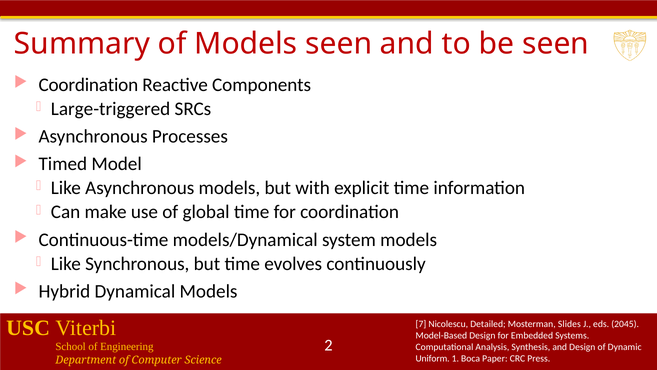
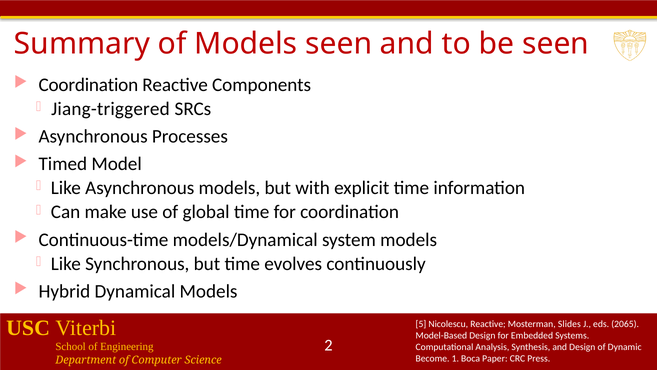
Large-triggered: Large-triggered -> Jiang-triggered
7: 7 -> 5
Nicolescu Detailed: Detailed -> Reactive
2045: 2045 -> 2065
Uniform: Uniform -> Become
